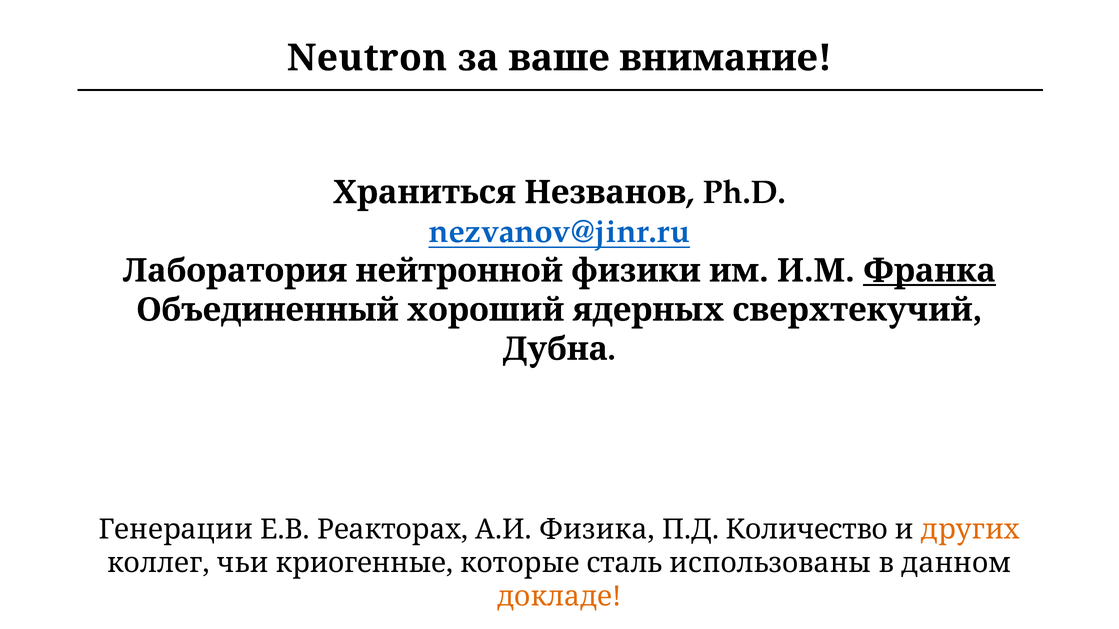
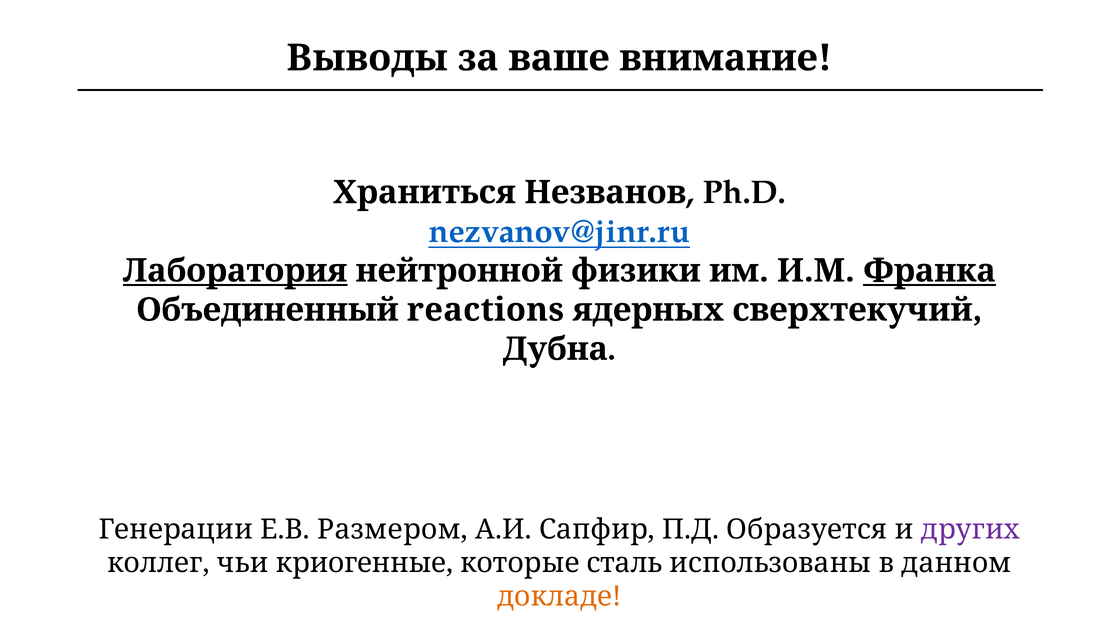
Neutron: Neutron -> Выводы
Лаборатория underline: none -> present
хороший: хороший -> reactions
Реакторах: Реакторах -> Размером
Физика: Физика -> Сапфир
Количество: Количество -> Образуется
других colour: orange -> purple
